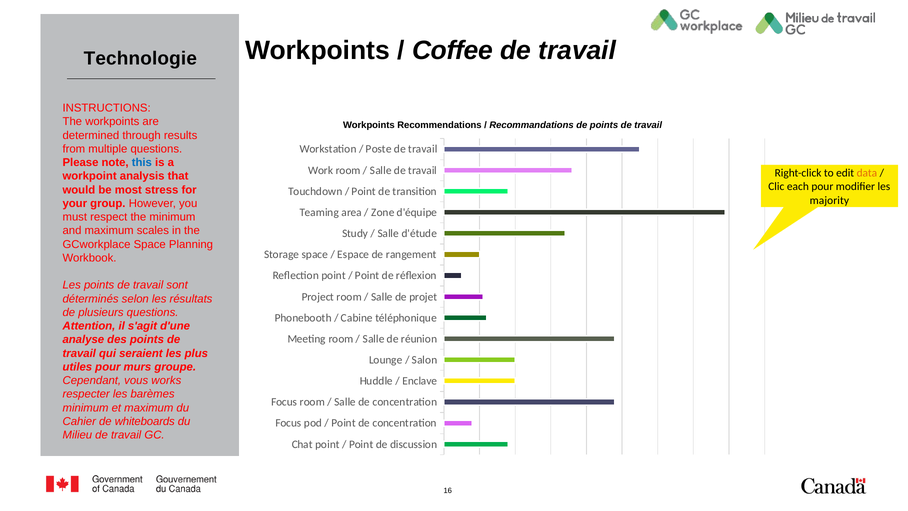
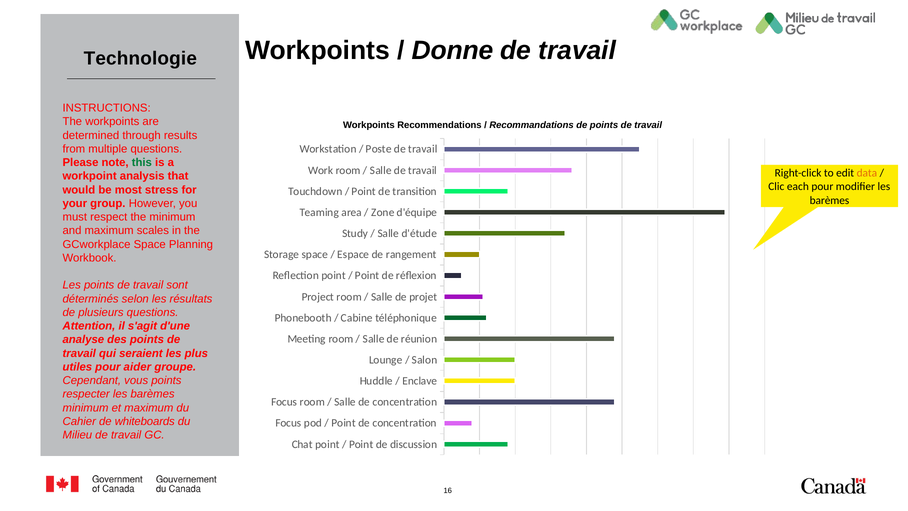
Coffee: Coffee -> Donne
this colour: blue -> green
majority at (829, 200): majority -> barèmes
murs: murs -> aider
vous works: works -> points
